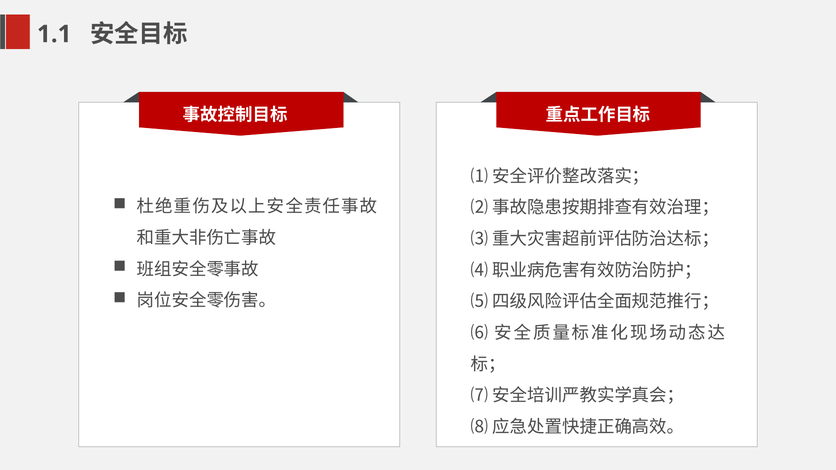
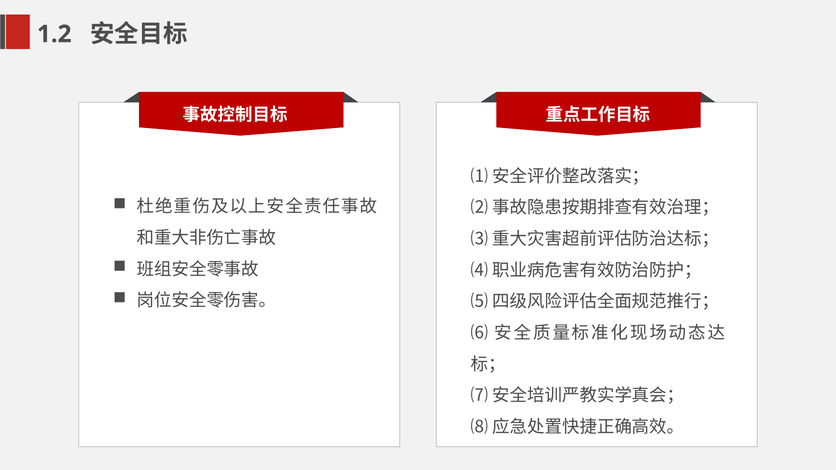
1.1: 1.1 -> 1.2
